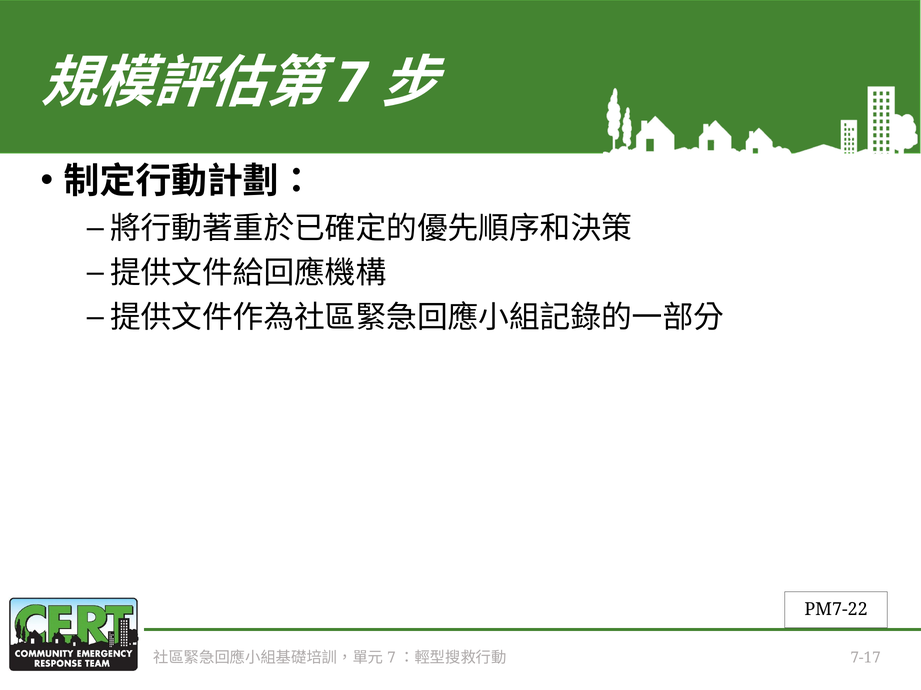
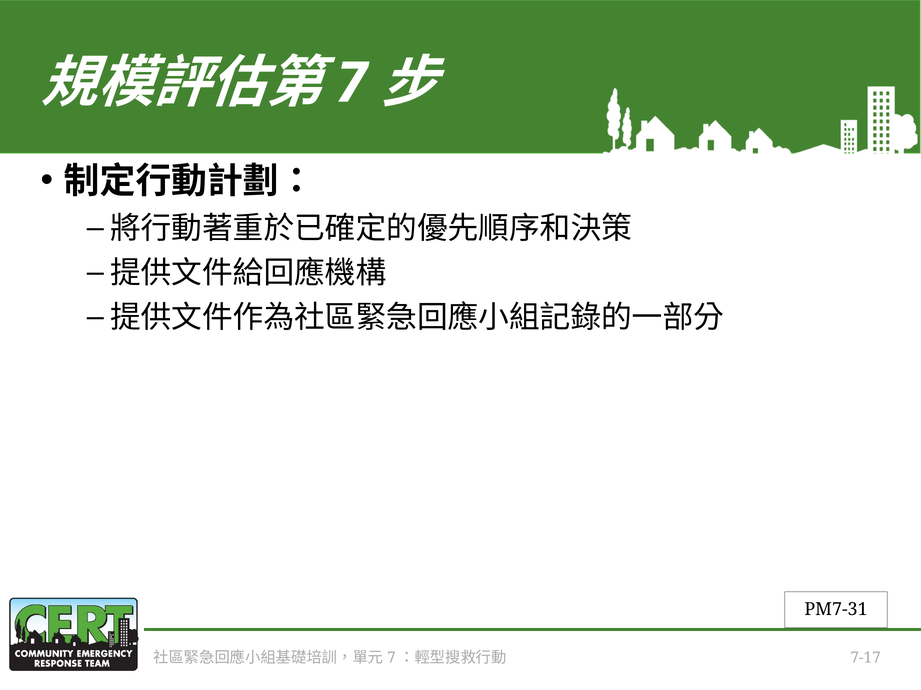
PM7-22: PM7-22 -> PM7-31
